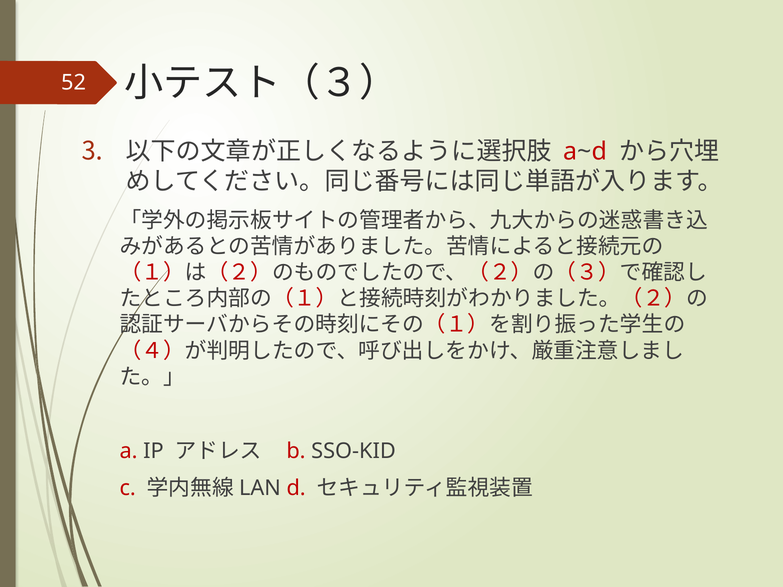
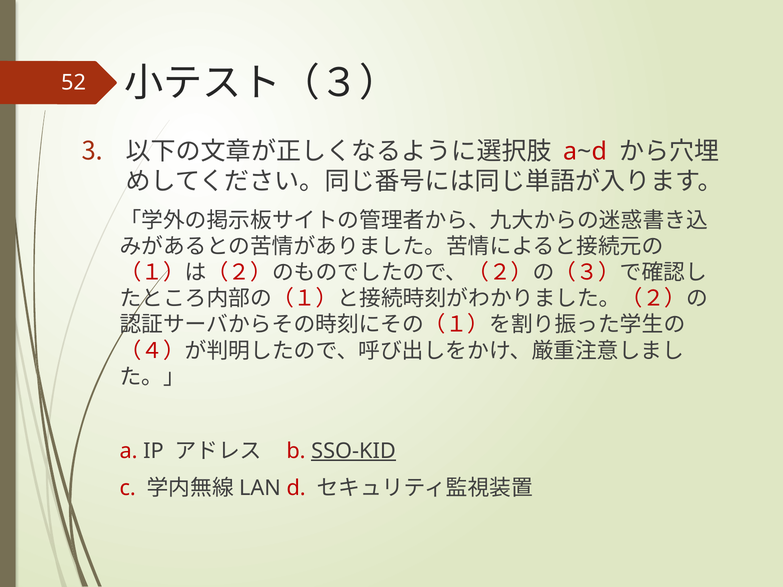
SSO-KID underline: none -> present
